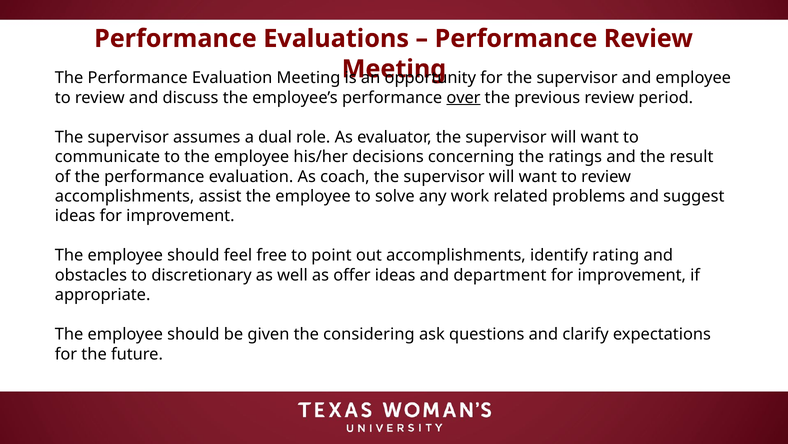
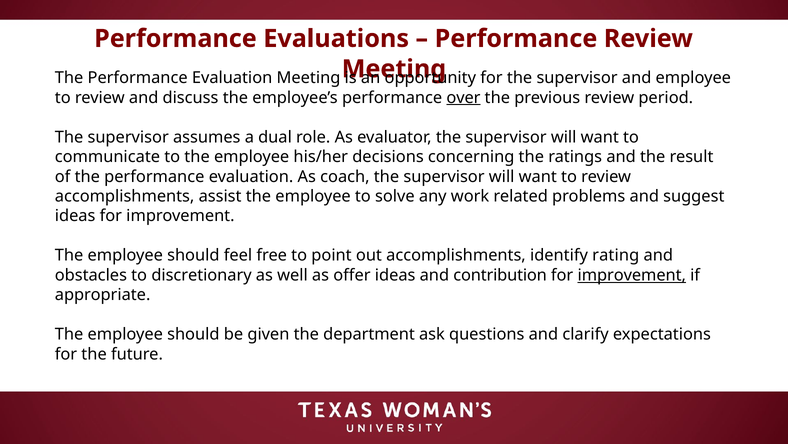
department: department -> contribution
improvement at (632, 275) underline: none -> present
considering: considering -> department
